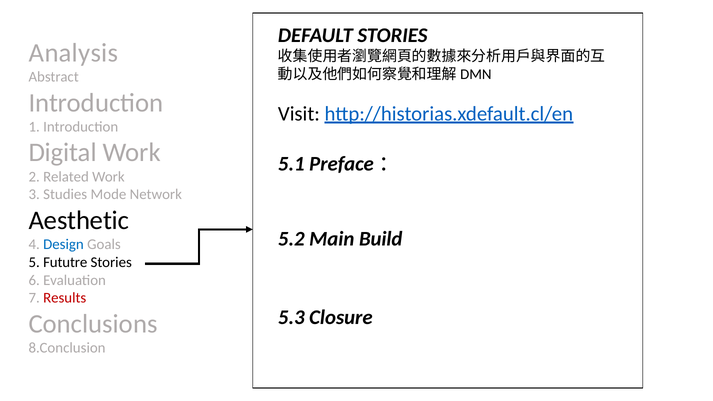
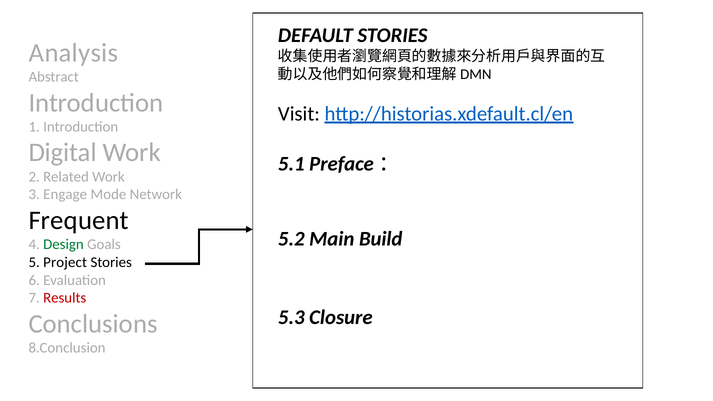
Studies: Studies -> Engage
Aesthetic: Aesthetic -> Frequent
Design colour: blue -> green
Fututre: Fututre -> Project
